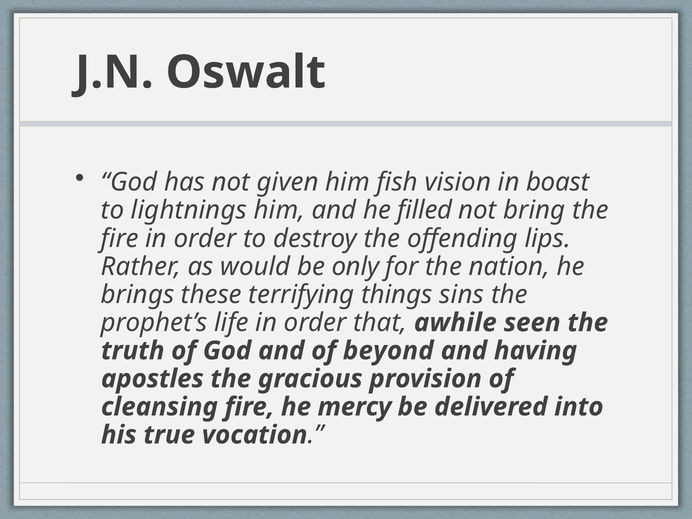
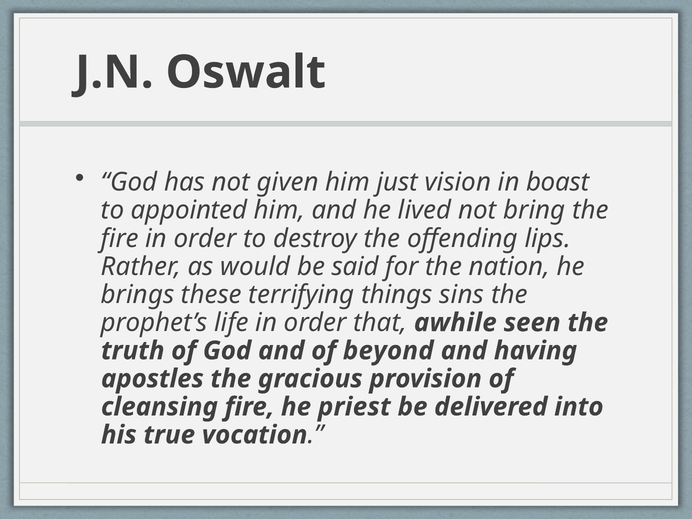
fish: fish -> just
lightnings: lightnings -> appointed
filled: filled -> lived
only: only -> said
mercy: mercy -> priest
